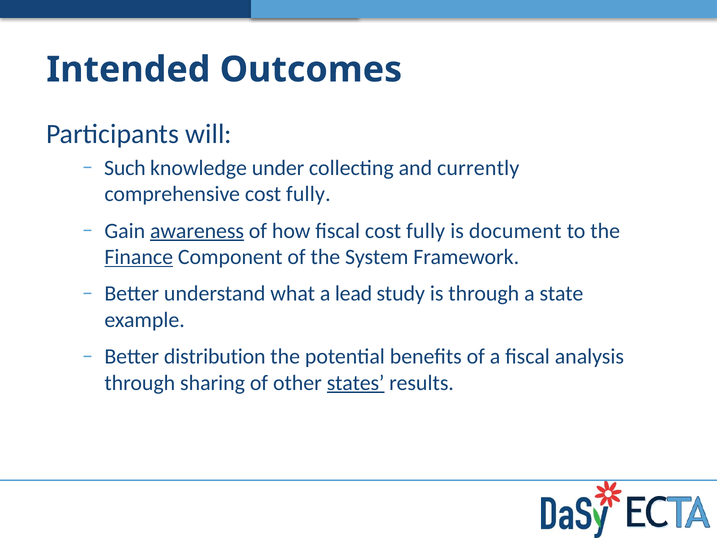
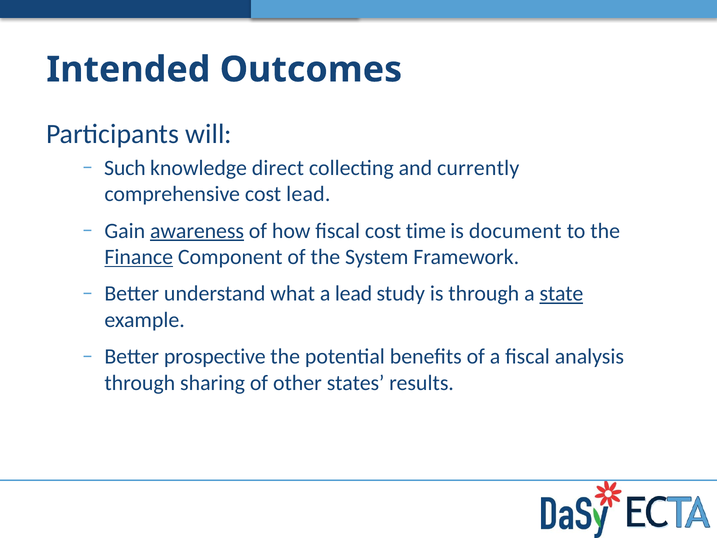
under: under -> direct
comprehensive cost fully: fully -> lead
fiscal cost fully: fully -> time
state underline: none -> present
distribution: distribution -> prospective
states underline: present -> none
